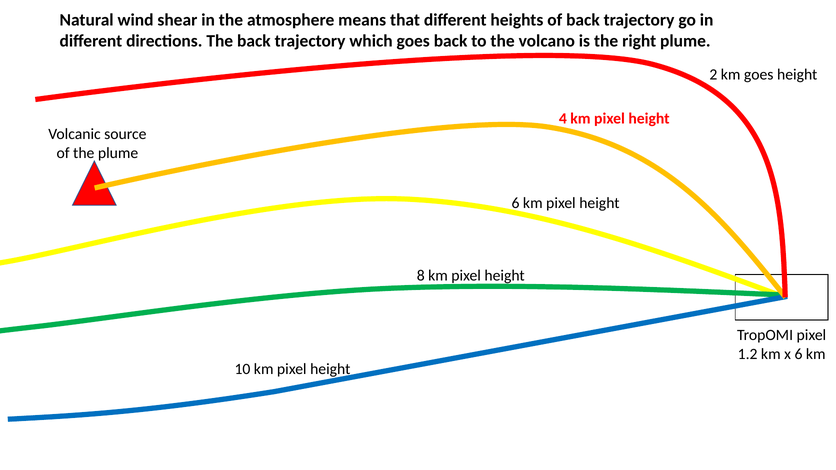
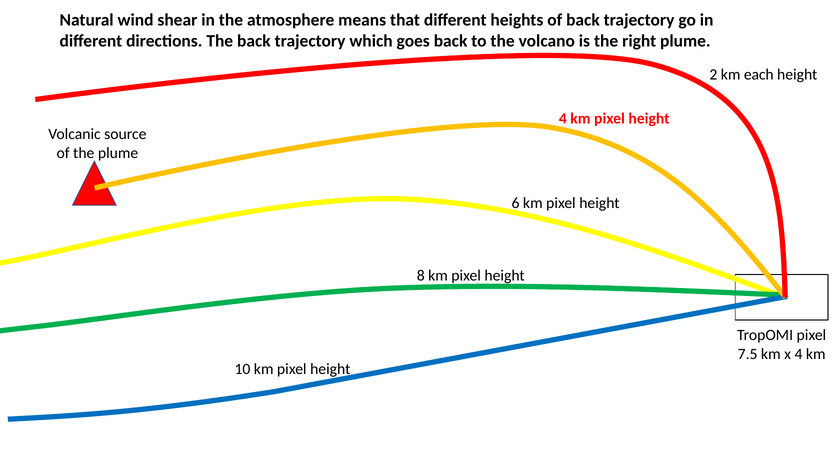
km goes: goes -> each
1.2: 1.2 -> 7.5
x 6: 6 -> 4
